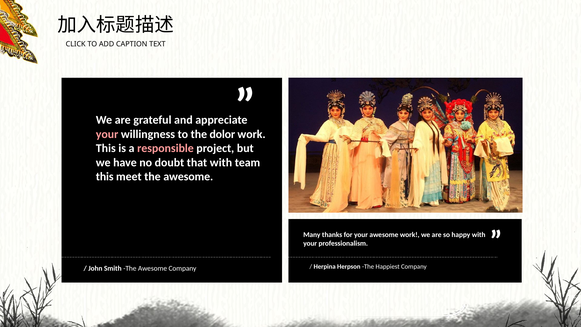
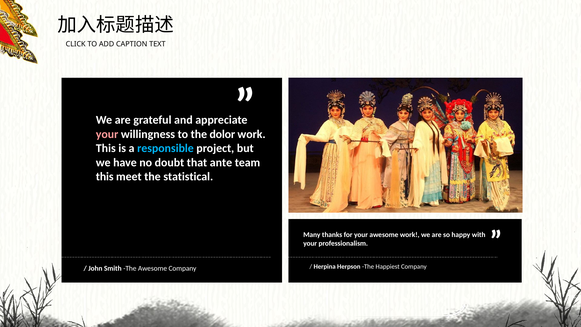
responsible colour: pink -> light blue
that with: with -> ante
meet the awesome: awesome -> statistical
